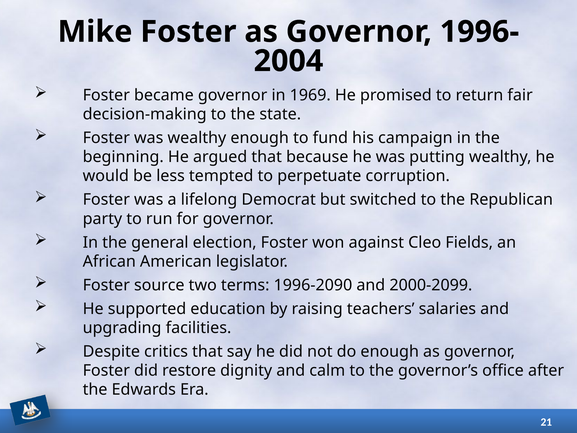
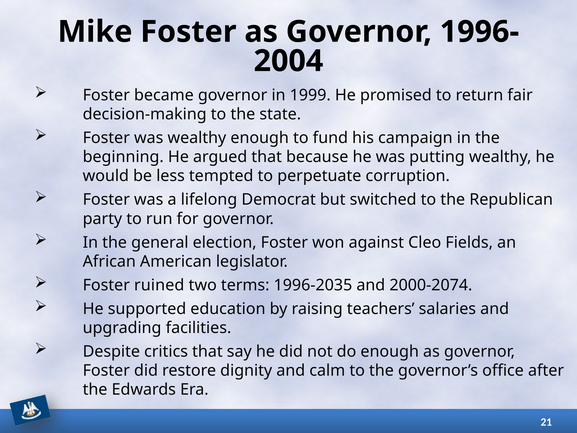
1969: 1969 -> 1999
source: source -> ruined
1996-2090: 1996-2090 -> 1996-2035
2000-2099: 2000-2099 -> 2000-2074
